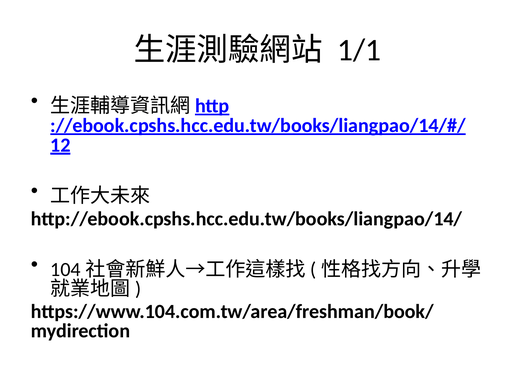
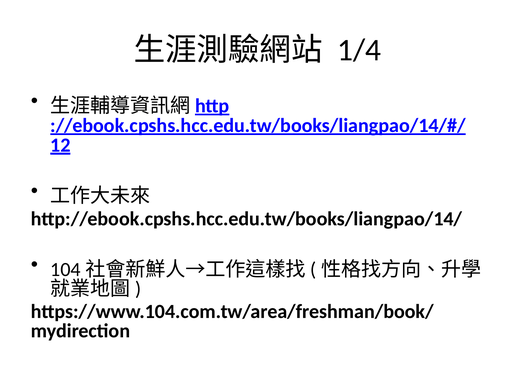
1/1: 1/1 -> 1/4
